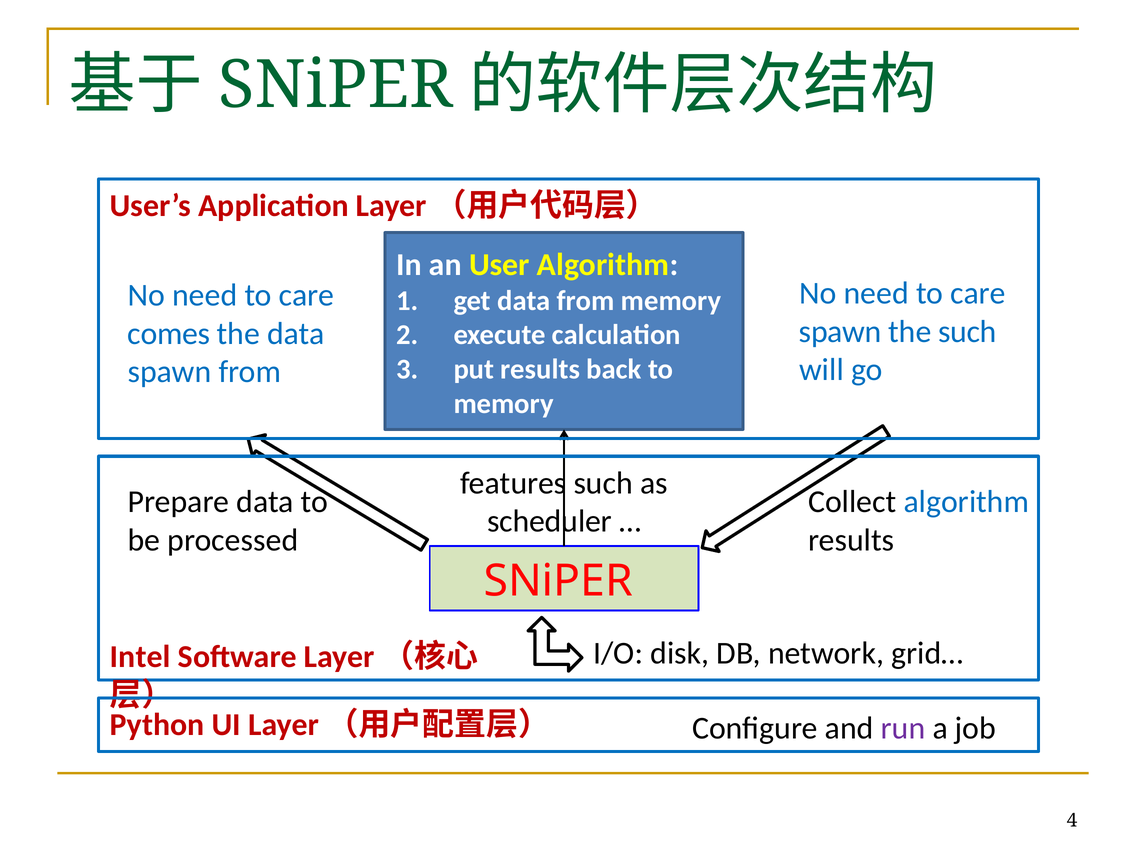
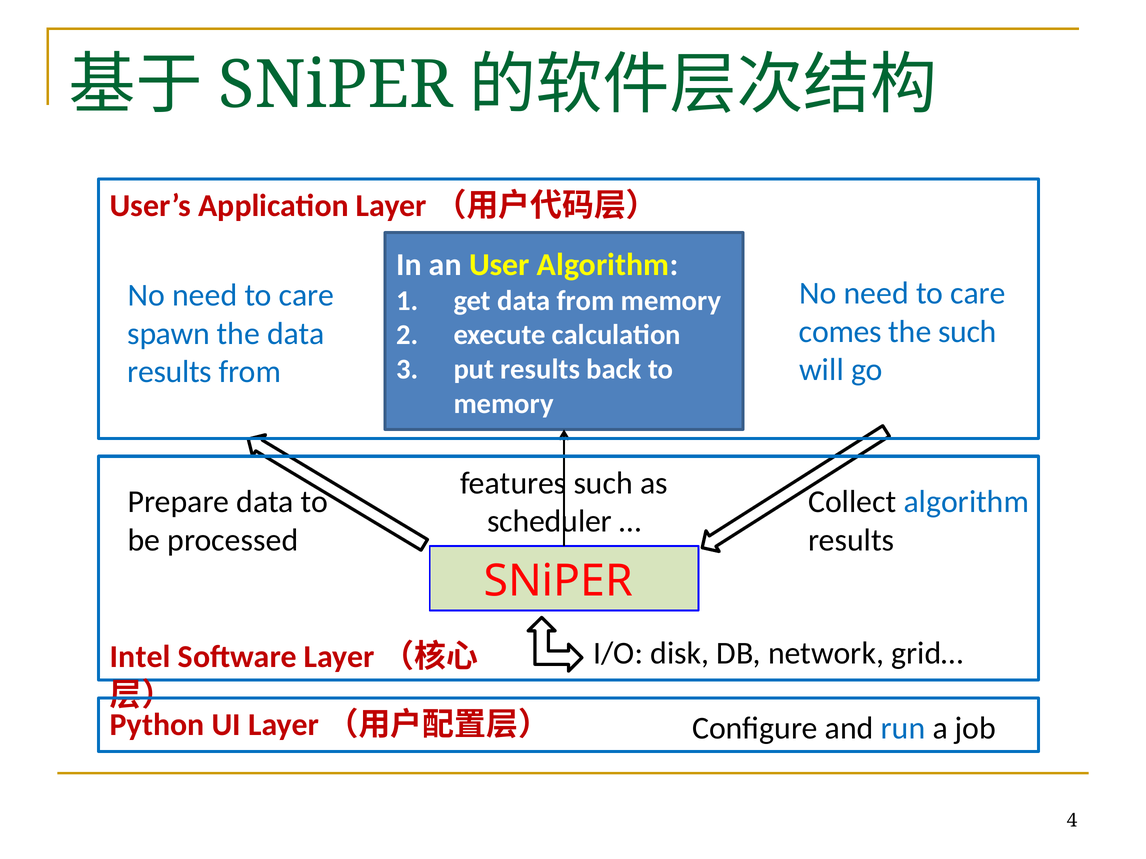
spawn at (840, 332): spawn -> comes
comes: comes -> spawn
spawn at (170, 372): spawn -> results
run colour: purple -> blue
